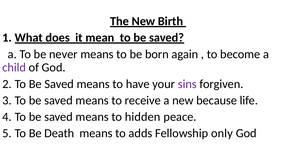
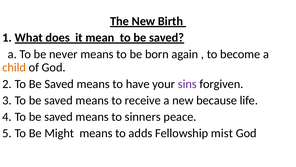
child colour: purple -> orange
hidden: hidden -> sinners
Death: Death -> Might
only: only -> mist
